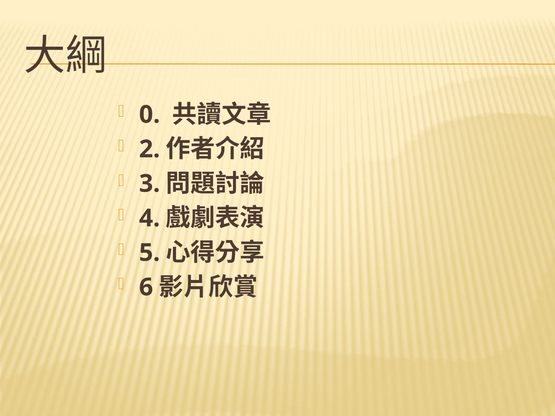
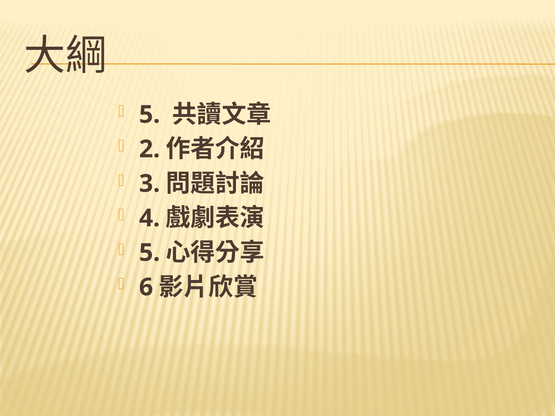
0 at (150, 115): 0 -> 5
